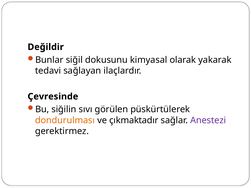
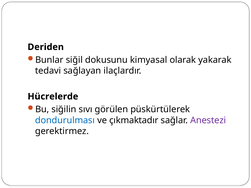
Değildir: Değildir -> Deriden
Çevresinde: Çevresinde -> Hücrelerde
dondurulması colour: orange -> blue
